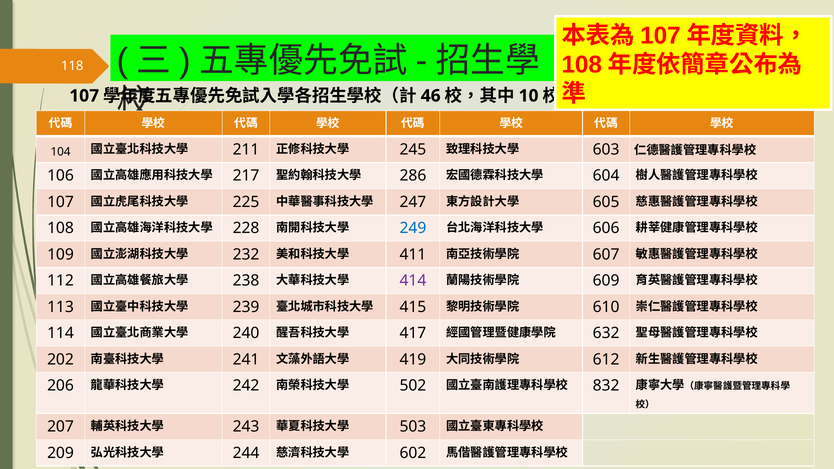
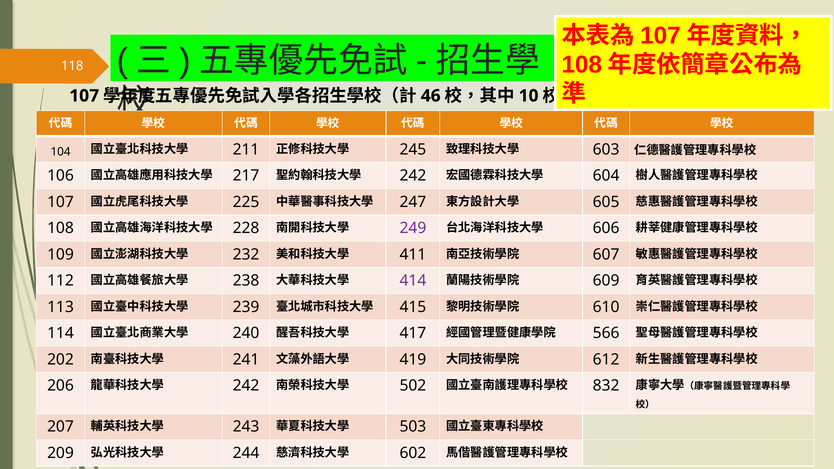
286 at (413, 176): 286 -> 242
249 colour: blue -> purple
632: 632 -> 566
